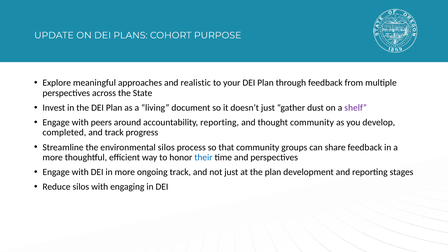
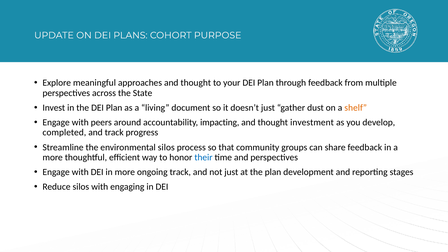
approaches and realistic: realistic -> thought
shelf colour: purple -> orange
accountability reporting: reporting -> impacting
thought community: community -> investment
